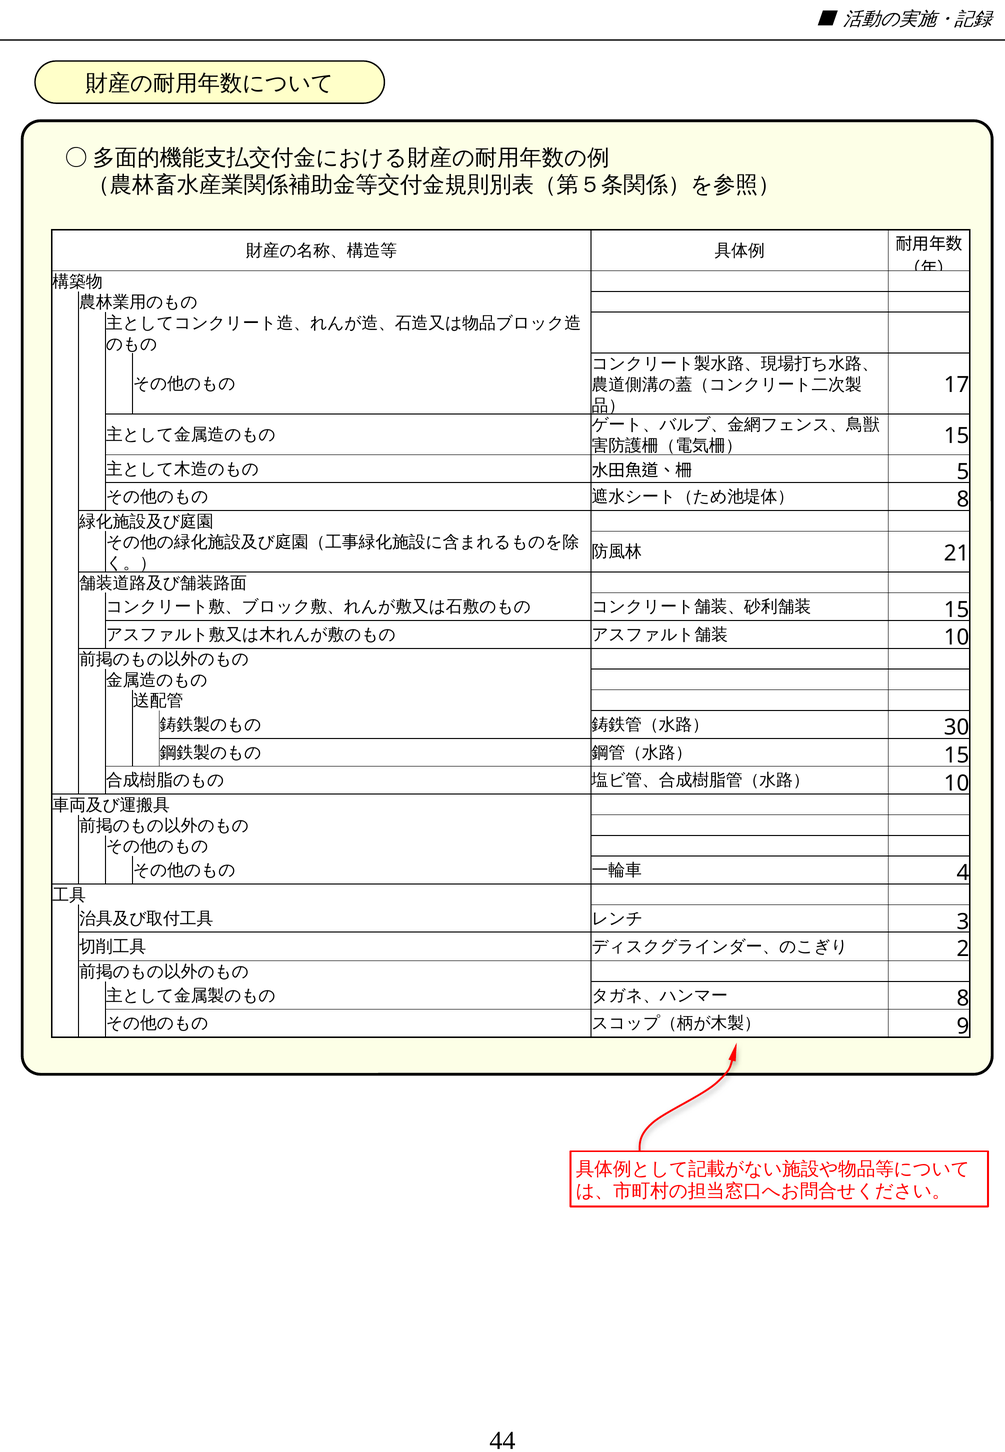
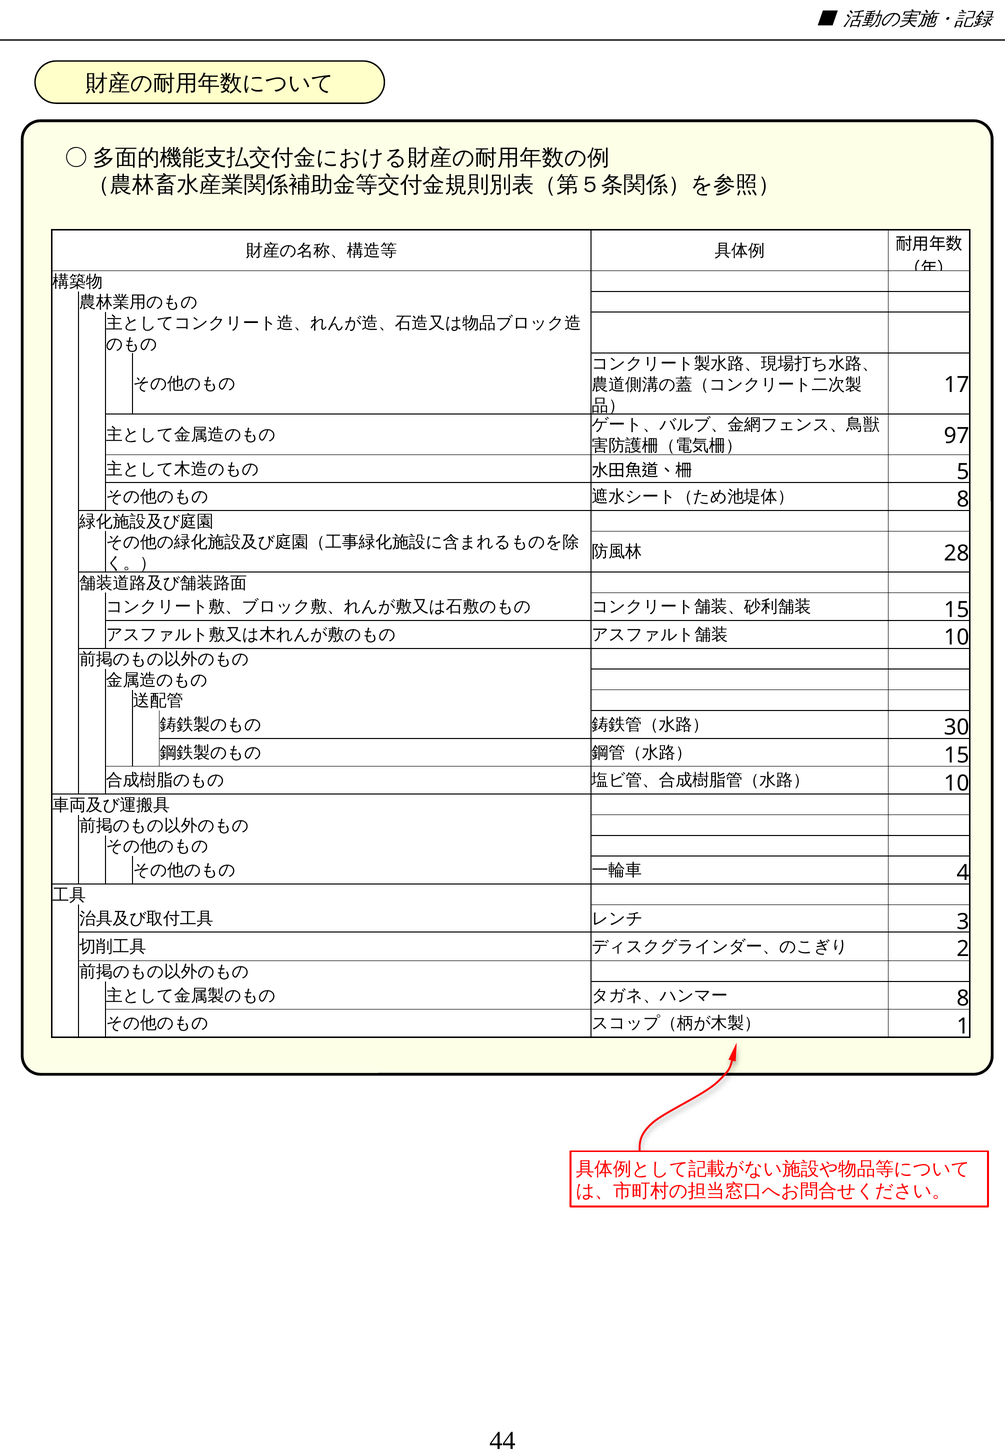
15 at (957, 436): 15 -> 97
21: 21 -> 28
9: 9 -> 1
